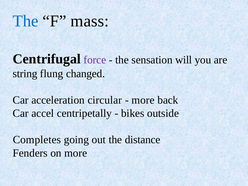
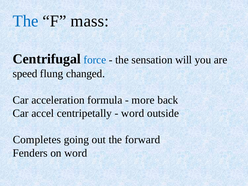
force colour: purple -> blue
string: string -> speed
circular: circular -> formula
bikes at (133, 113): bikes -> word
distance: distance -> forward
on more: more -> word
